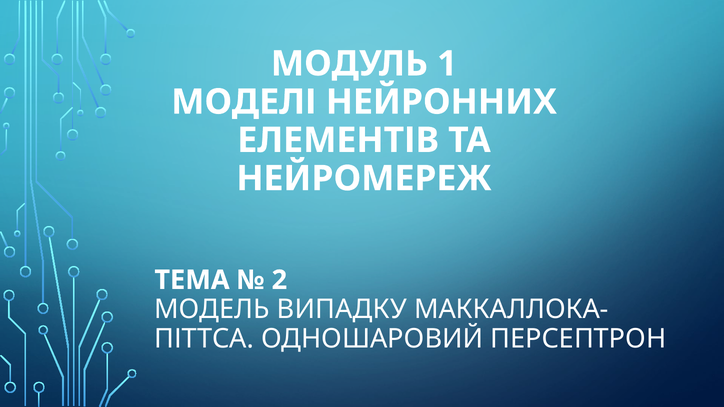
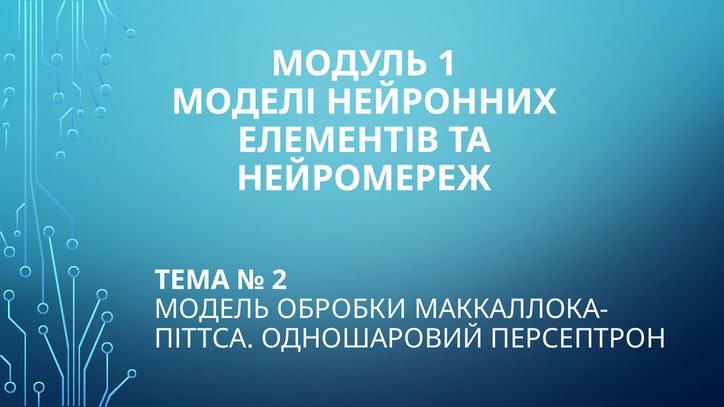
ВИПАДКУ: ВИПАДКУ -> ОБРОБКИ
